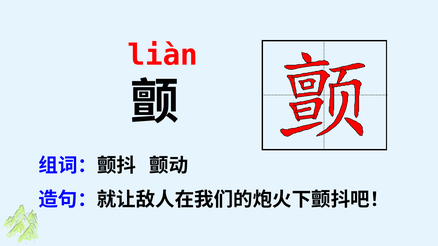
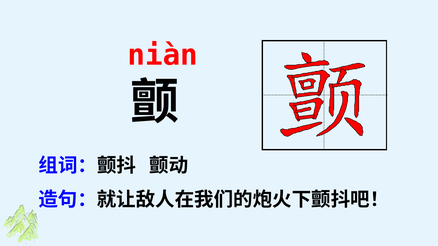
liàn: liàn -> niàn
